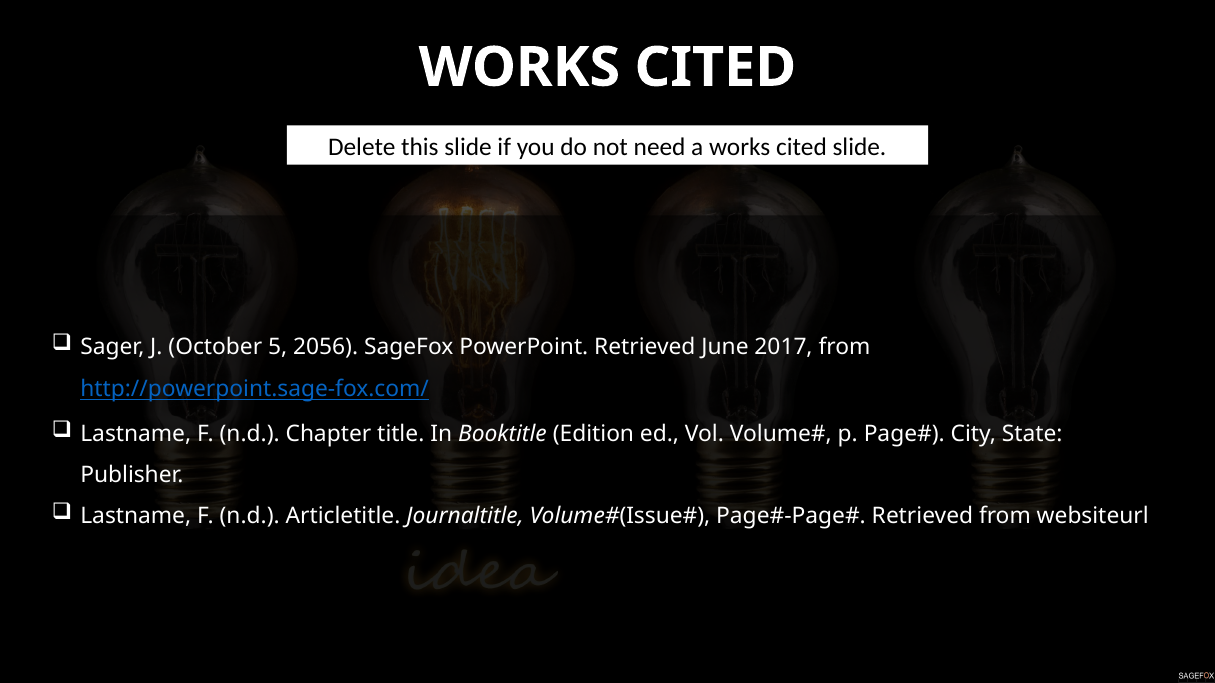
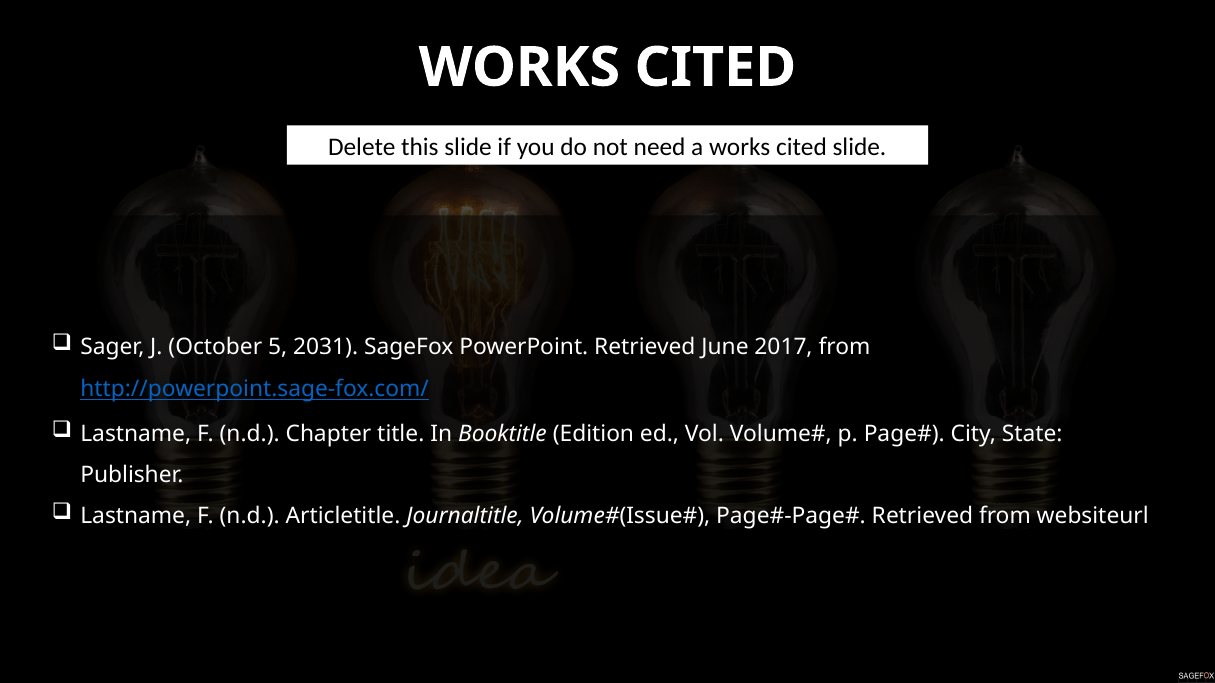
2056: 2056 -> 2031
